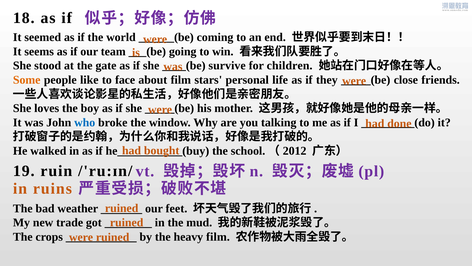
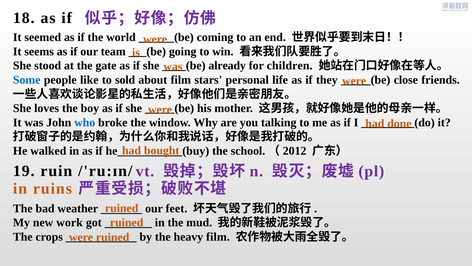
survive: survive -> already
Some colour: orange -> blue
face: face -> sold
trade: trade -> work
